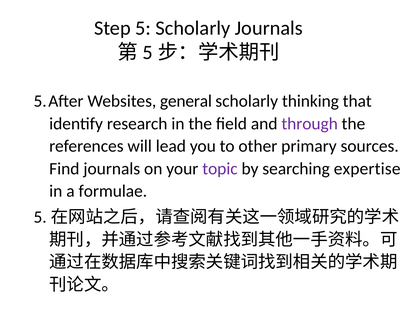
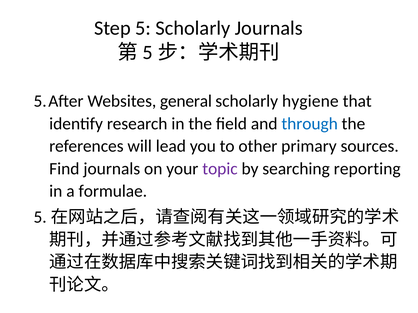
thinking: thinking -> hygiene
through colour: purple -> blue
expertise: expertise -> reporting
